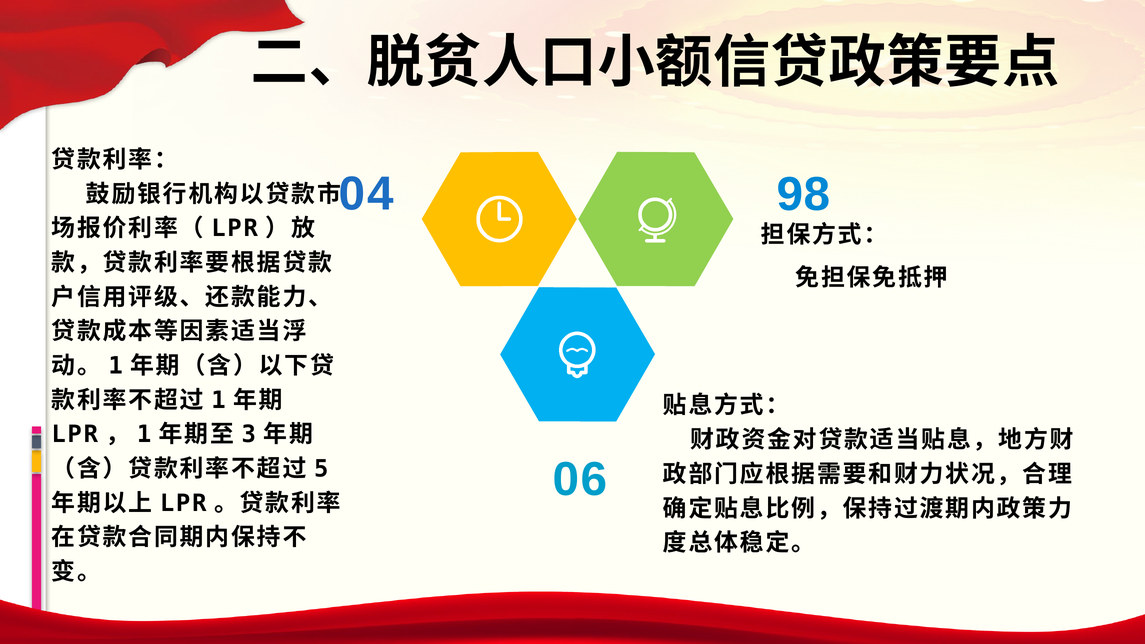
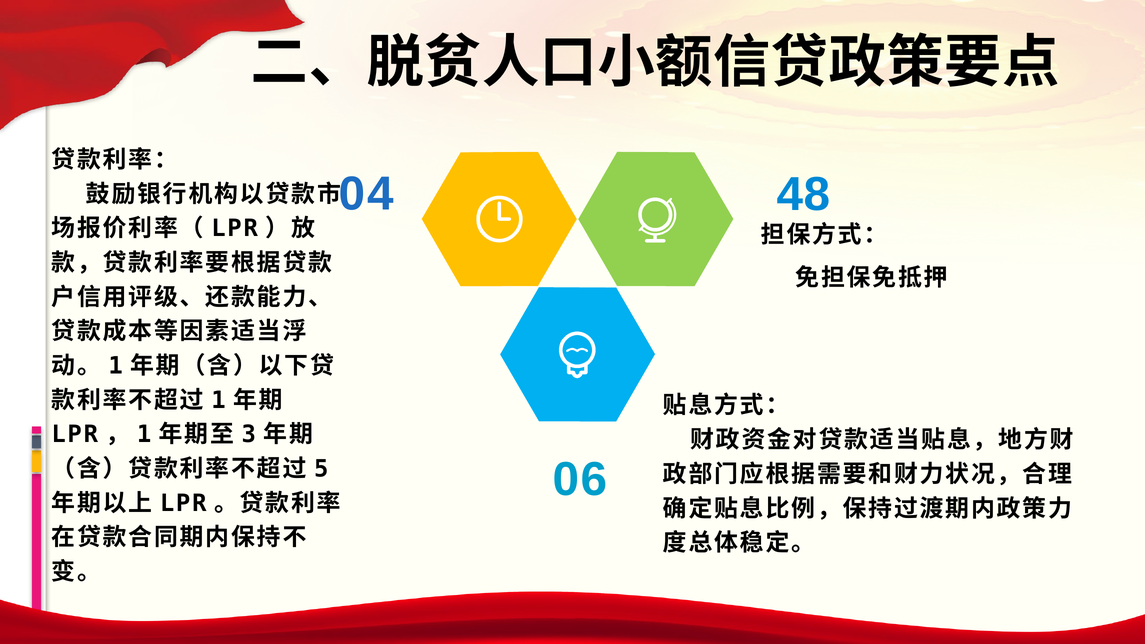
98: 98 -> 48
